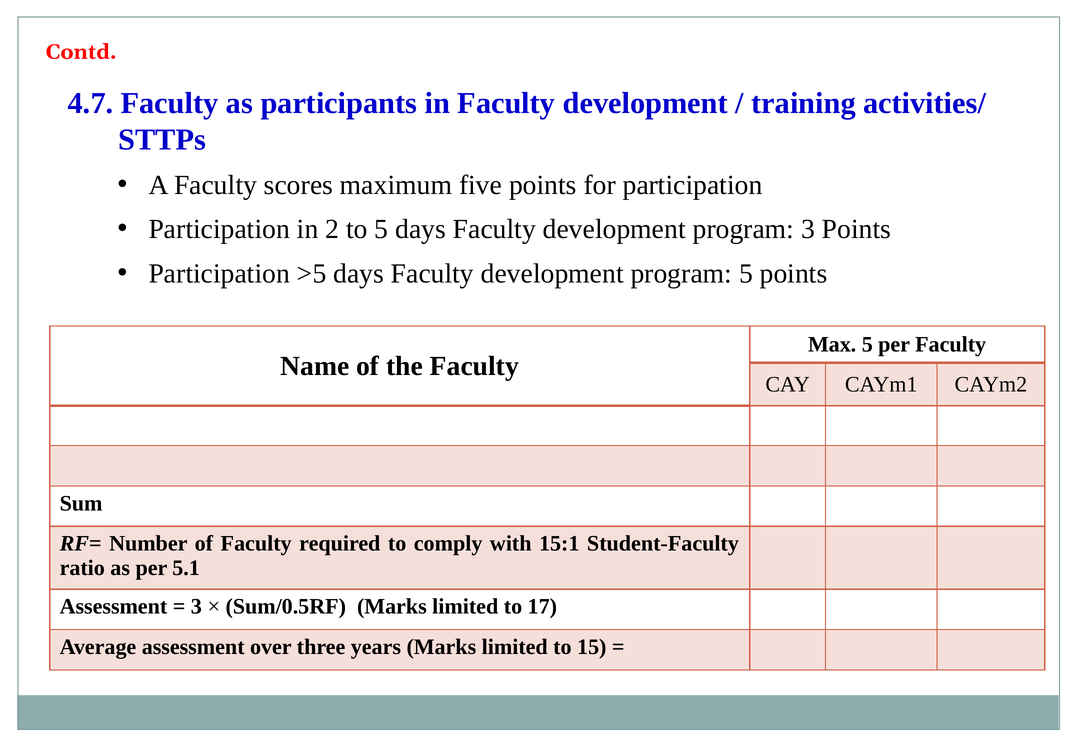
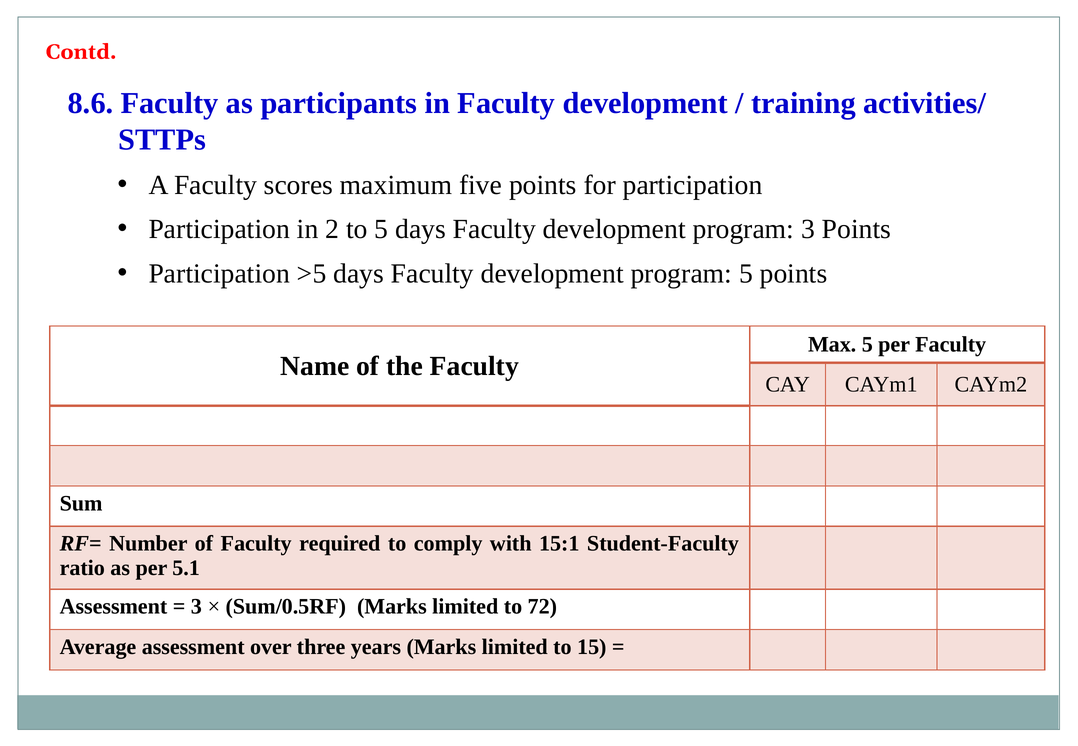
4.7: 4.7 -> 8.6
17: 17 -> 72
